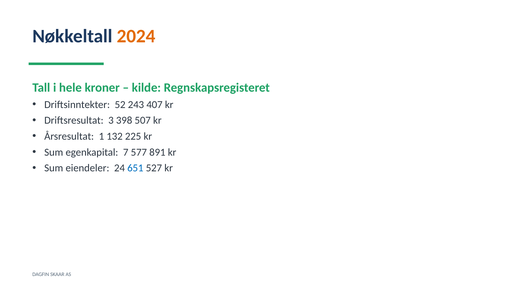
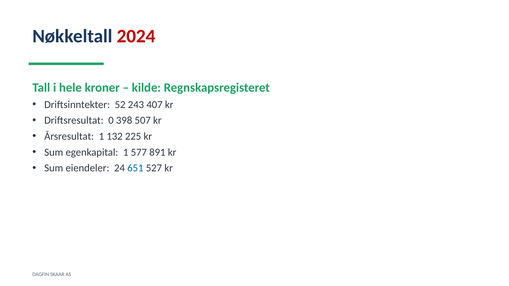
2024 colour: orange -> red
3: 3 -> 0
egenkapital 7: 7 -> 1
